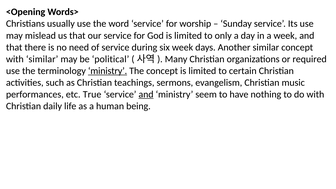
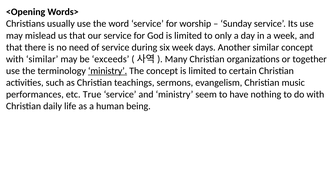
political: political -> exceeds
required: required -> together
and at (146, 94) underline: present -> none
